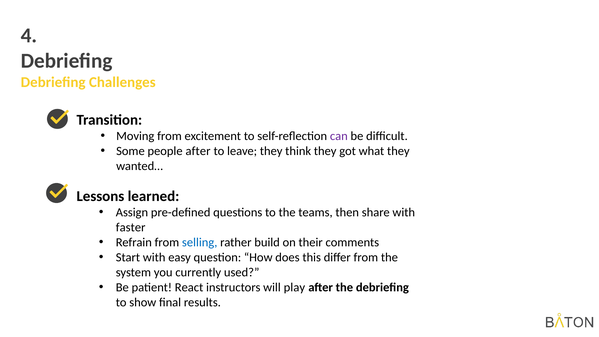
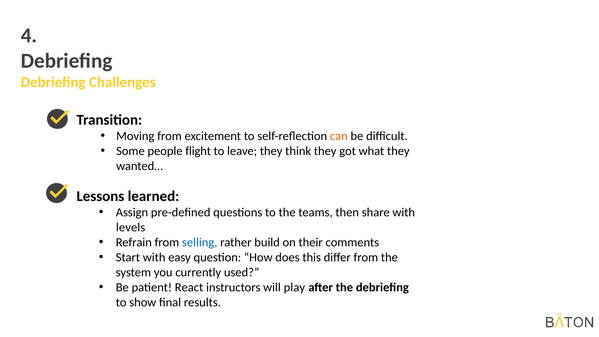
can colour: purple -> orange
people after: after -> flight
faster: faster -> levels
